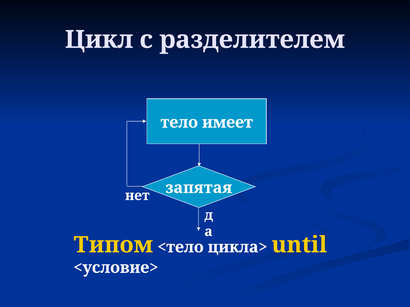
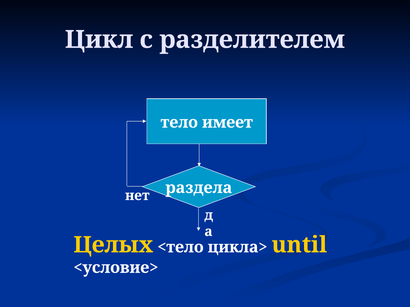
запятая: запятая -> раздела
Типом: Типом -> Целых
